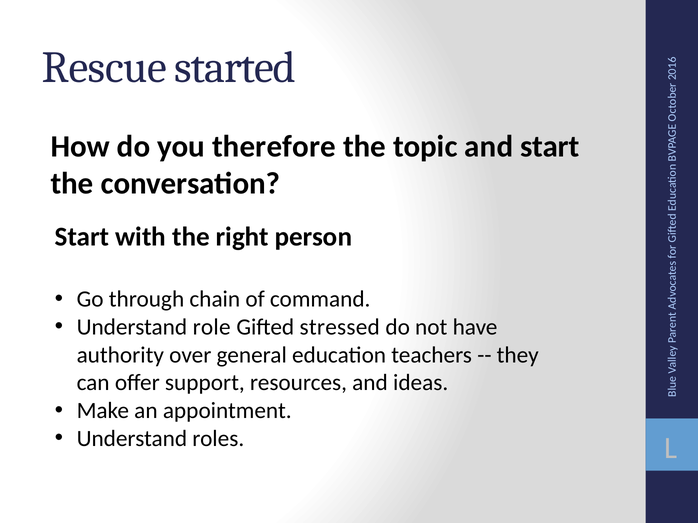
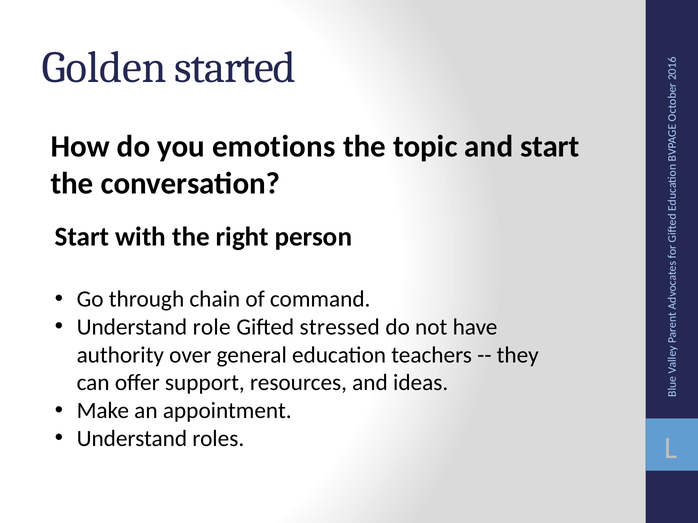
Rescue: Rescue -> Golden
therefore: therefore -> emotions
